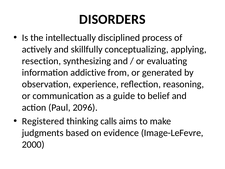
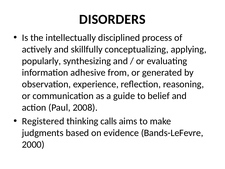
resection: resection -> popularly
addictive: addictive -> adhesive
2096: 2096 -> 2008
Image-LeFevre: Image-LeFevre -> Bands-LeFevre
